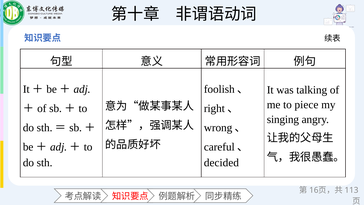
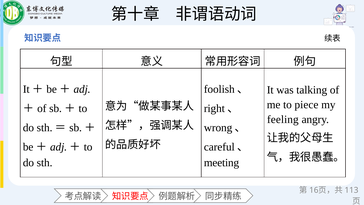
singing: singing -> feeling
decided: decided -> meeting
